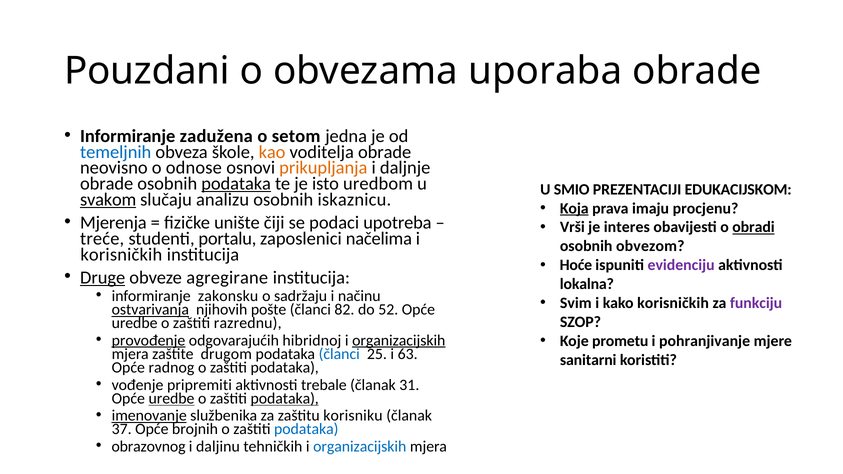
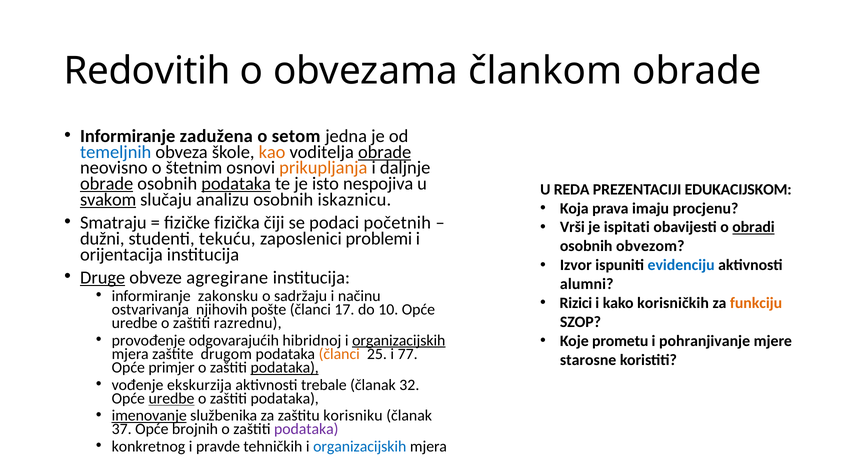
Pouzdani: Pouzdani -> Redovitih
uporaba: uporaba -> člankom
obrade at (385, 152) underline: none -> present
odnose: odnose -> štetnim
obrade at (107, 184) underline: none -> present
uredbom: uredbom -> nespojiva
SMIO: SMIO -> REDA
Koja underline: present -> none
Mjerenja: Mjerenja -> Smatraju
unište: unište -> fizička
upotreba: upotreba -> početnih
interes: interes -> ispitati
treće: treće -> dužni
portalu: portalu -> tekuću
načelima: načelima -> problemi
korisničkih at (121, 255): korisničkih -> orijentacija
Hoće: Hoće -> Izvor
evidenciju colour: purple -> blue
lokalna: lokalna -> alumni
Svim: Svim -> Rizici
funkciju colour: purple -> orange
ostvarivanja underline: present -> none
82: 82 -> 17
52: 52 -> 10
provođenje underline: present -> none
članci at (339, 354) colour: blue -> orange
63: 63 -> 77
sanitarni: sanitarni -> starosne
radnog: radnog -> primjer
podataka at (285, 368) underline: none -> present
pripremiti: pripremiti -> ekskurzija
31: 31 -> 32
podataka at (285, 399) underline: present -> none
podataka at (306, 429) colour: blue -> purple
obrazovnog: obrazovnog -> konkretnog
daljinu: daljinu -> pravde
